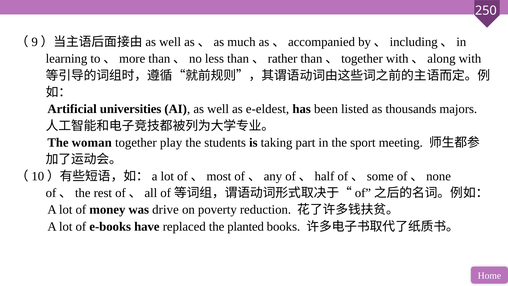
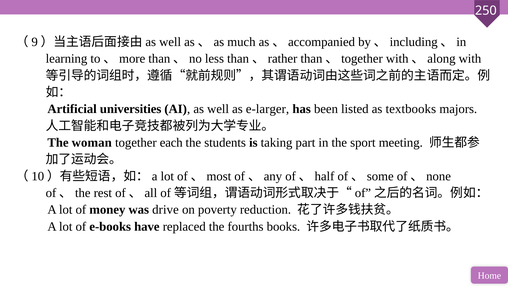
e-eldest: e-eldest -> e-larger
thousands: thousands -> textbooks
play: play -> each
planted: planted -> fourths
